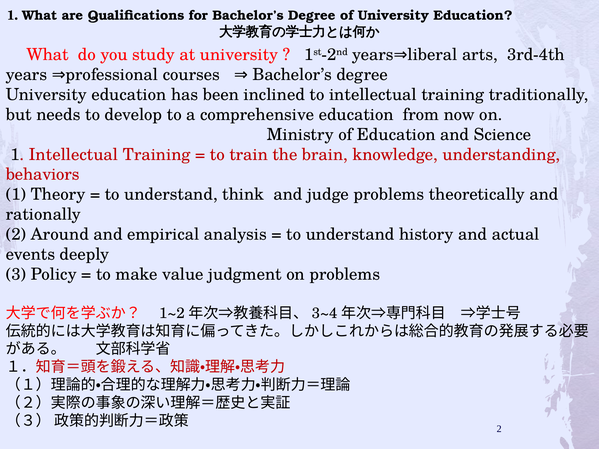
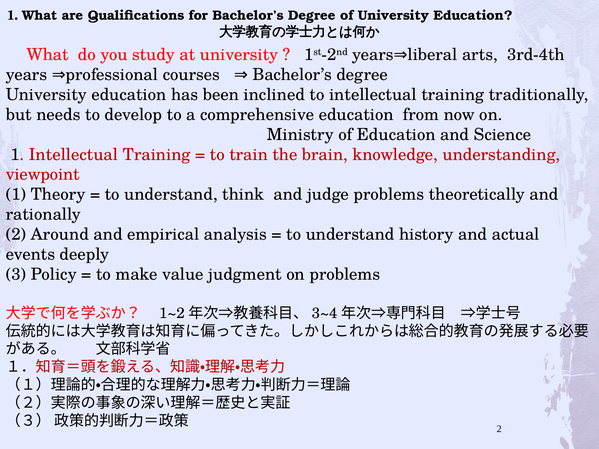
behaviors: behaviors -> viewpoint
